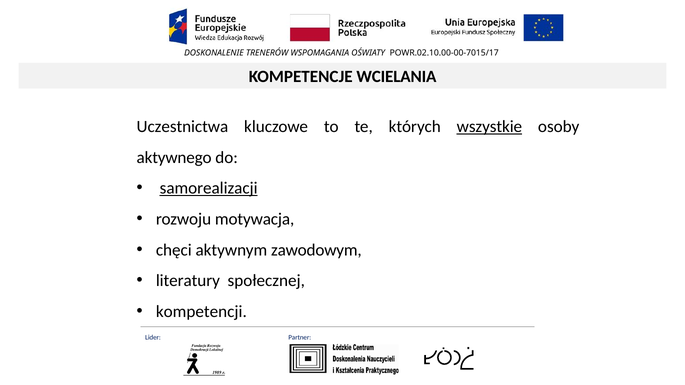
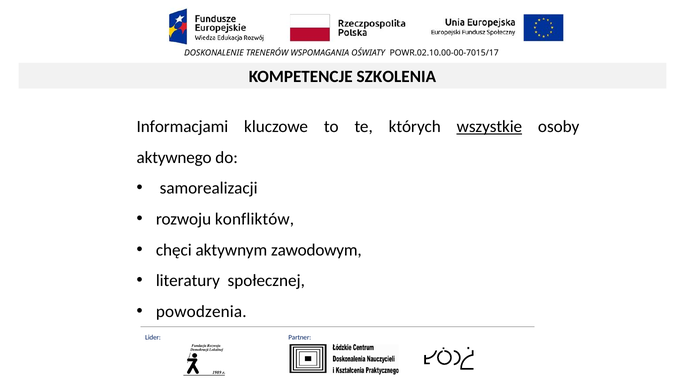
WCIELANIA: WCIELANIA -> SZKOLENIA
Uczestnictwa: Uczestnictwa -> Informacjami
samorealizacji underline: present -> none
motywacja: motywacja -> konfliktów
kompetencji: kompetencji -> powodzenia
